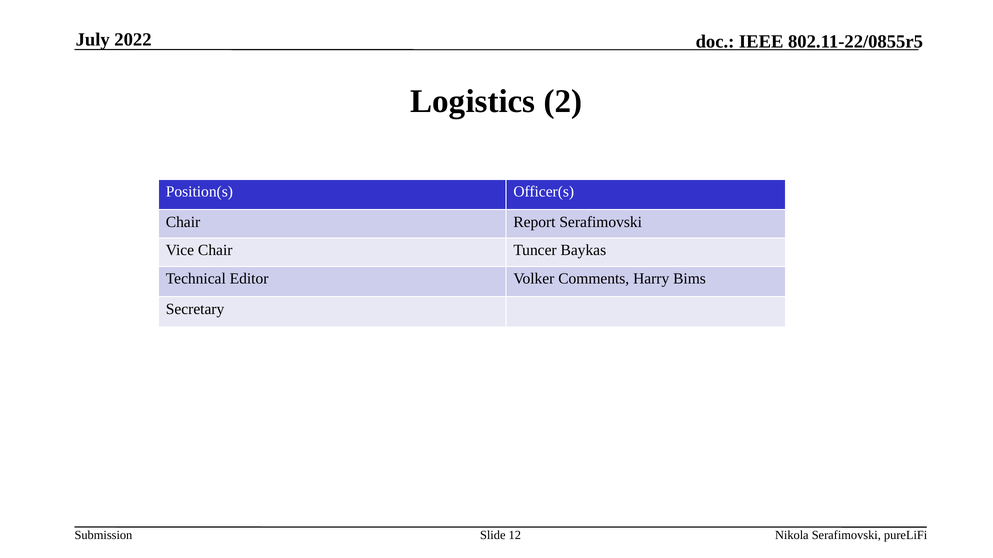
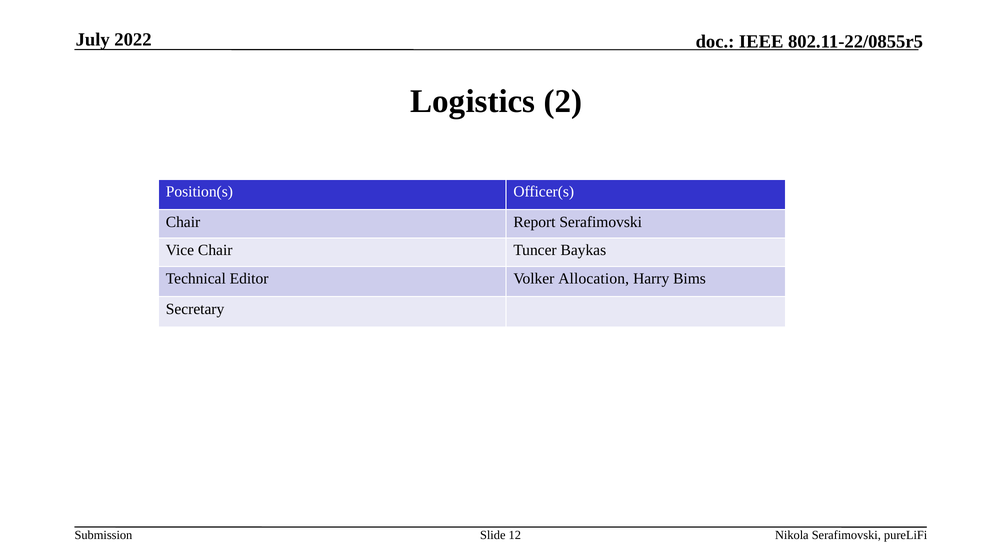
Comments: Comments -> Allocation
